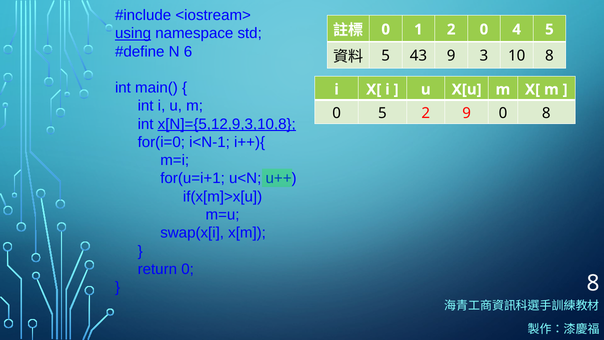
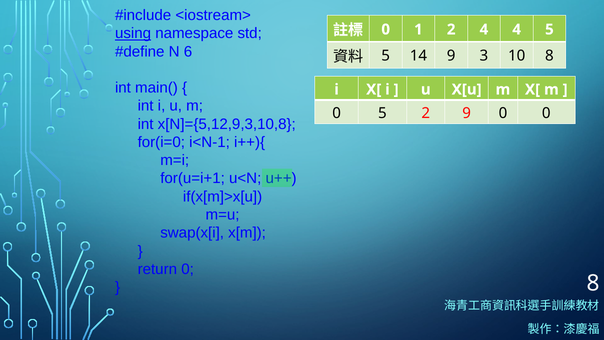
2 0: 0 -> 4
43: 43 -> 14
0 8: 8 -> 0
x[N]={5,12,9,3,10,8 underline: present -> none
